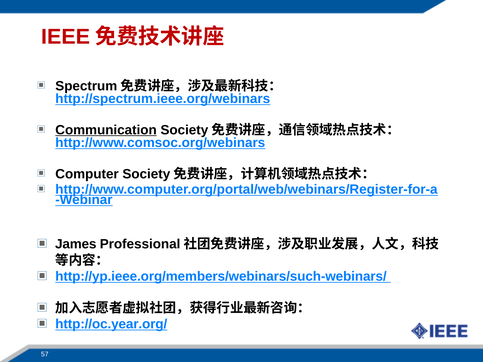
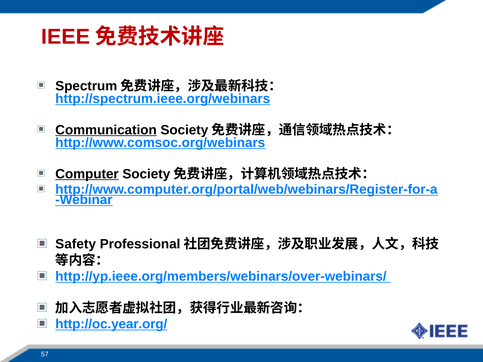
Computer underline: none -> present
James: James -> Safety
http://yp.ieee.org/members/webinars/such-webinars/: http://yp.ieee.org/members/webinars/such-webinars/ -> http://yp.ieee.org/members/webinars/over-webinars/
